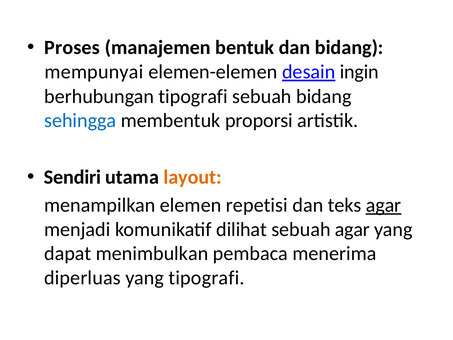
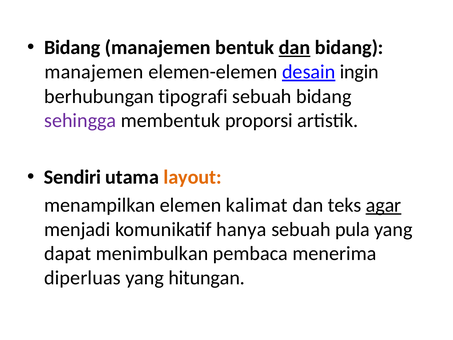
Proses at (72, 48): Proses -> Bidang
dan at (295, 48) underline: none -> present
mempunyai at (94, 72): mempunyai -> manajemen
sehingga colour: blue -> purple
repetisi: repetisi -> kalimat
dilihat: dilihat -> hanya
sebuah agar: agar -> pula
yang tipografi: tipografi -> hitungan
